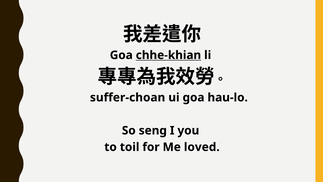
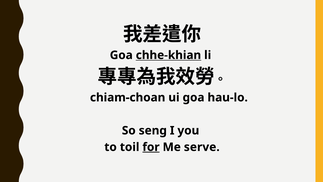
suffer-choan: suffer-choan -> chiam-choan
for underline: none -> present
loved: loved -> serve
